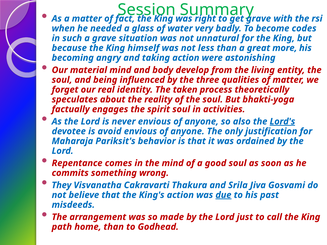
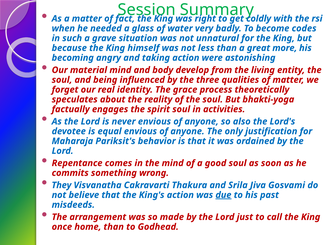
grave at (259, 19): grave -> coldly
taken: taken -> grace
Lord's underline: present -> none
avoid: avoid -> equal
path: path -> once
